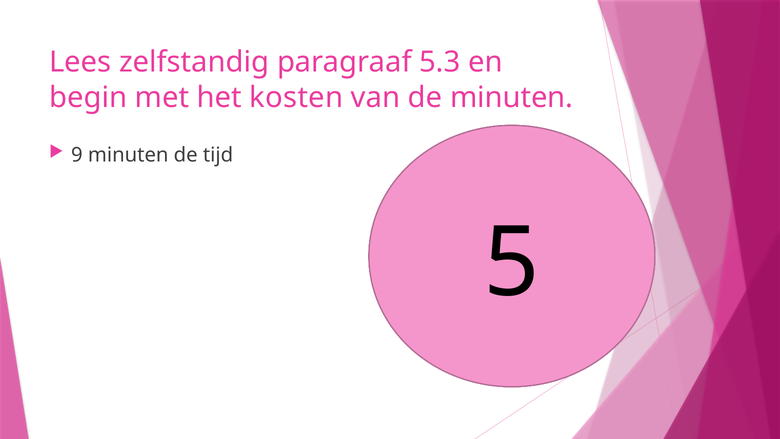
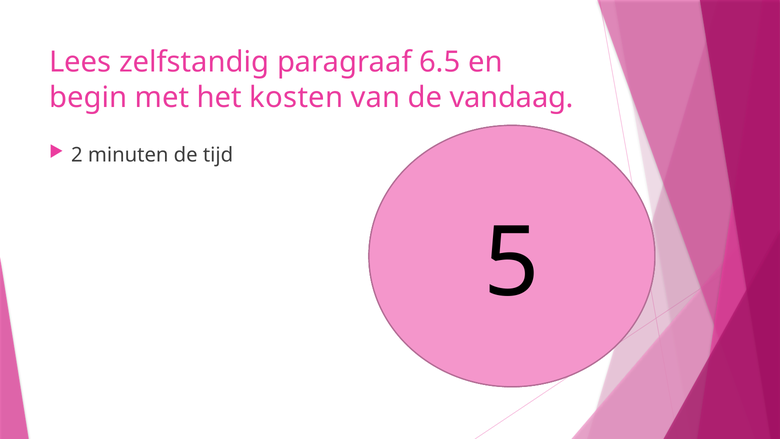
5.3: 5.3 -> 6.5
de minuten: minuten -> vandaag
9: 9 -> 2
